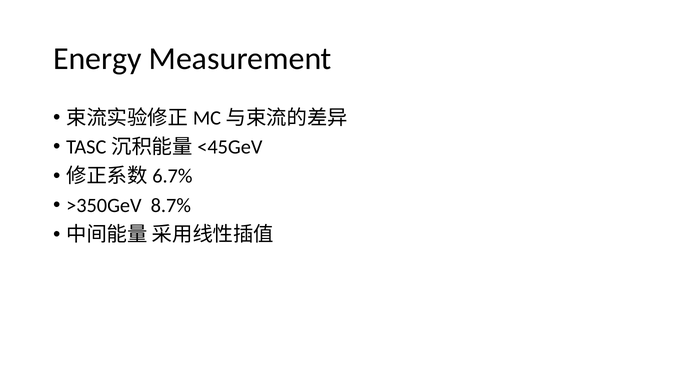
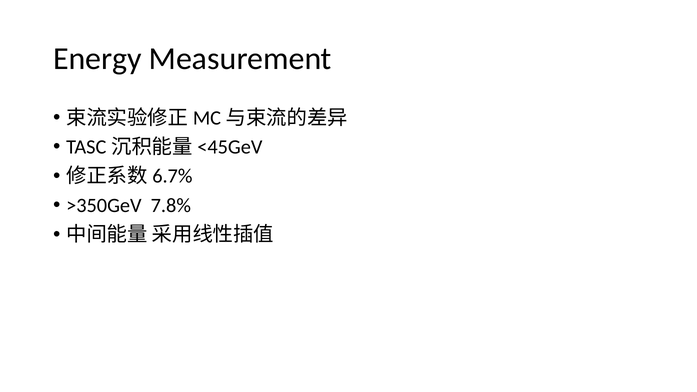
8.7%: 8.7% -> 7.8%
